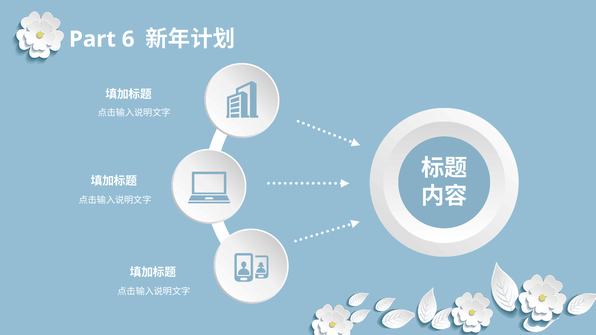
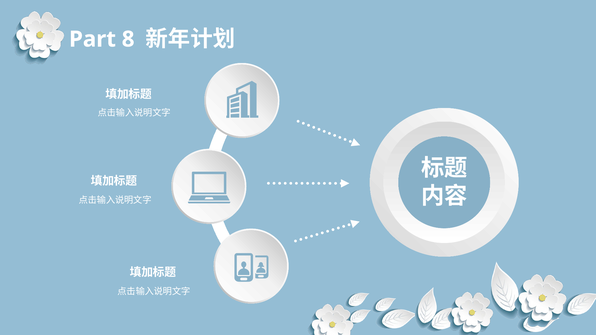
6: 6 -> 8
